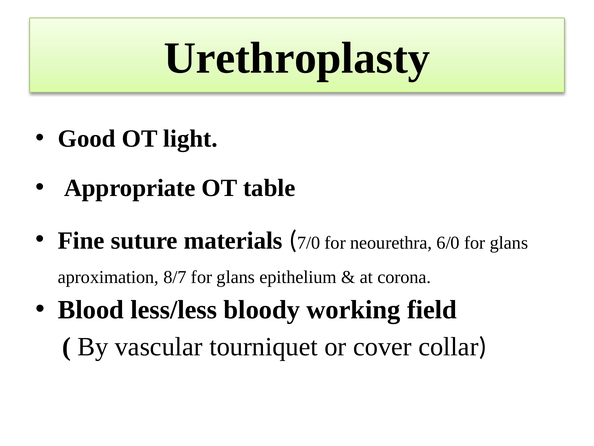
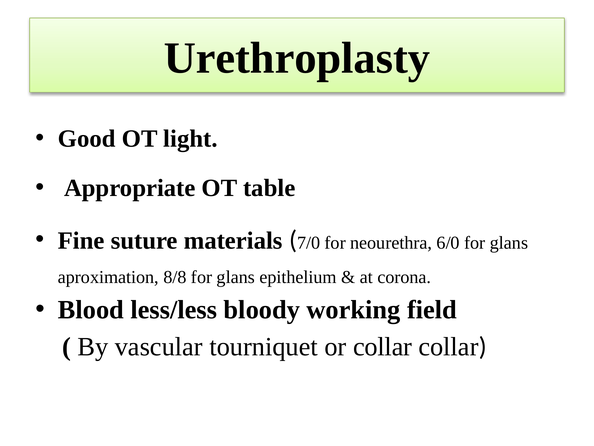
8/7: 8/7 -> 8/8
or cover: cover -> collar
